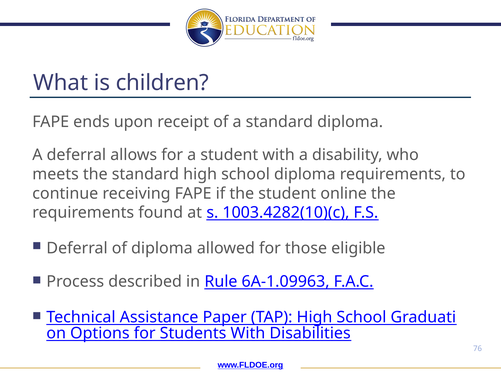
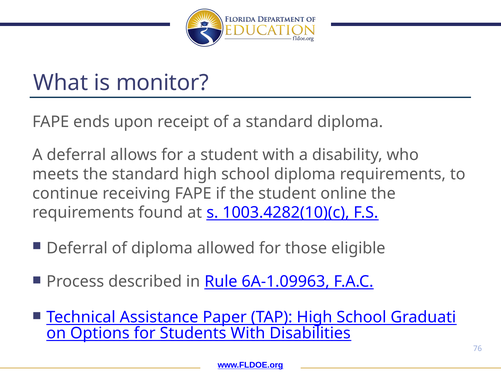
children: children -> monitor
